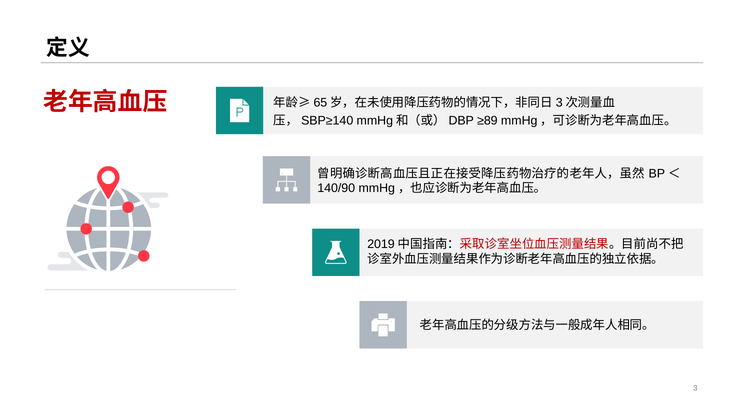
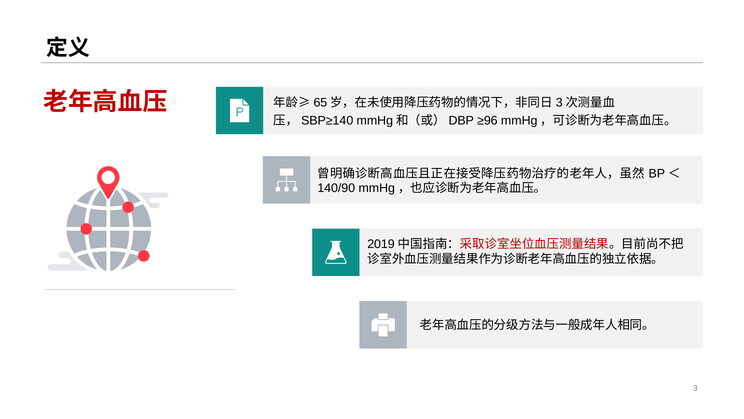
≥89: ≥89 -> ≥96
